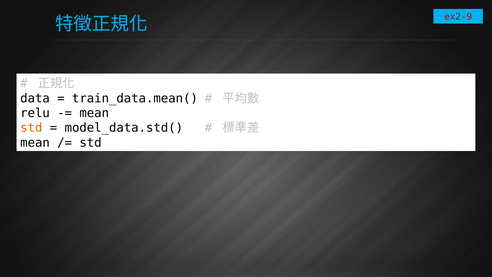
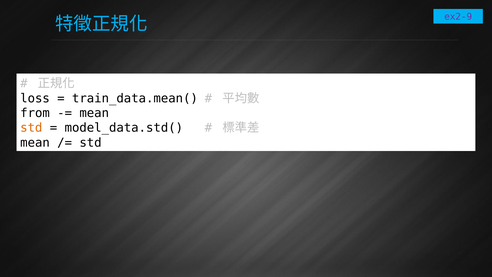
ex2-9 colour: red -> purple
data: data -> loss
relu: relu -> from
